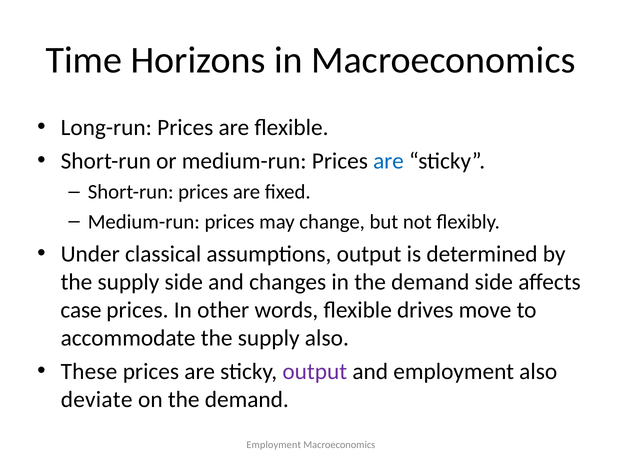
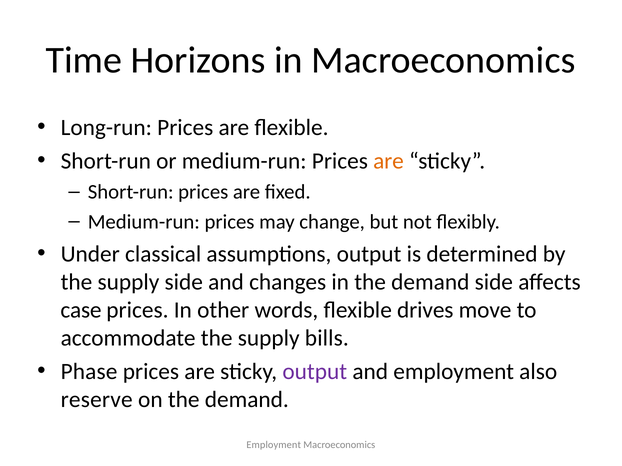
are at (388, 161) colour: blue -> orange
supply also: also -> bills
These: These -> Phase
deviate: deviate -> reserve
